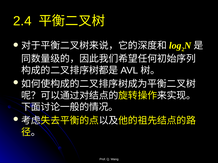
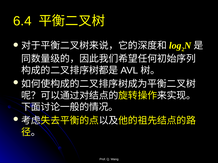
2.4: 2.4 -> 6.4
